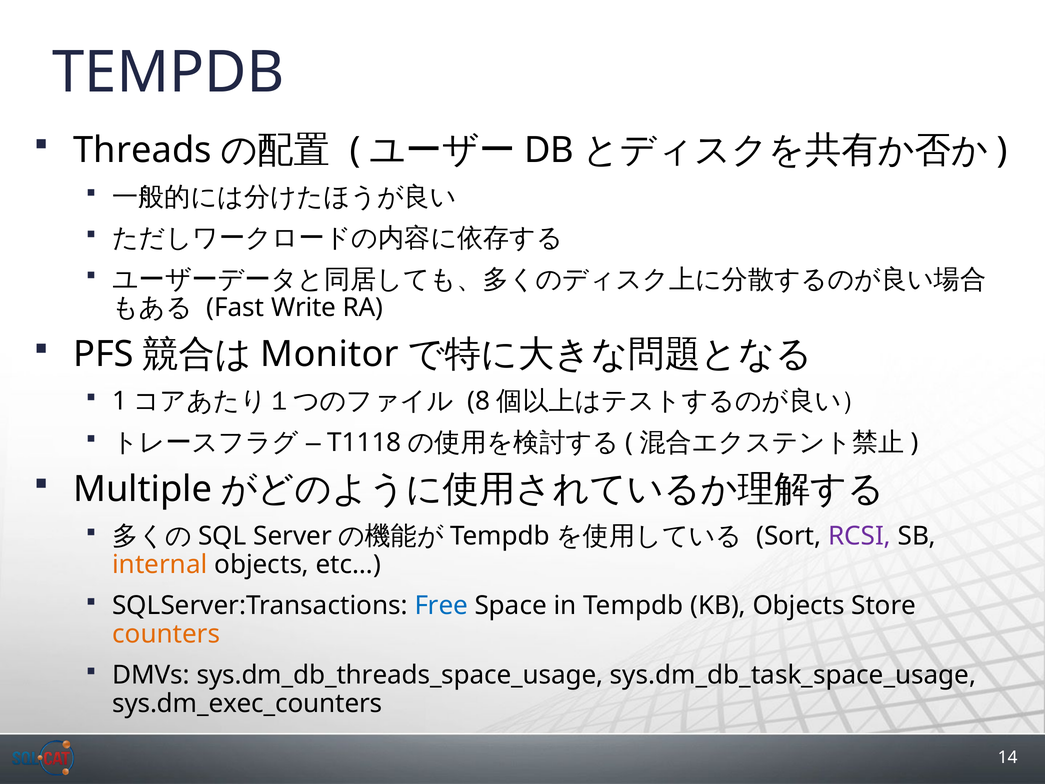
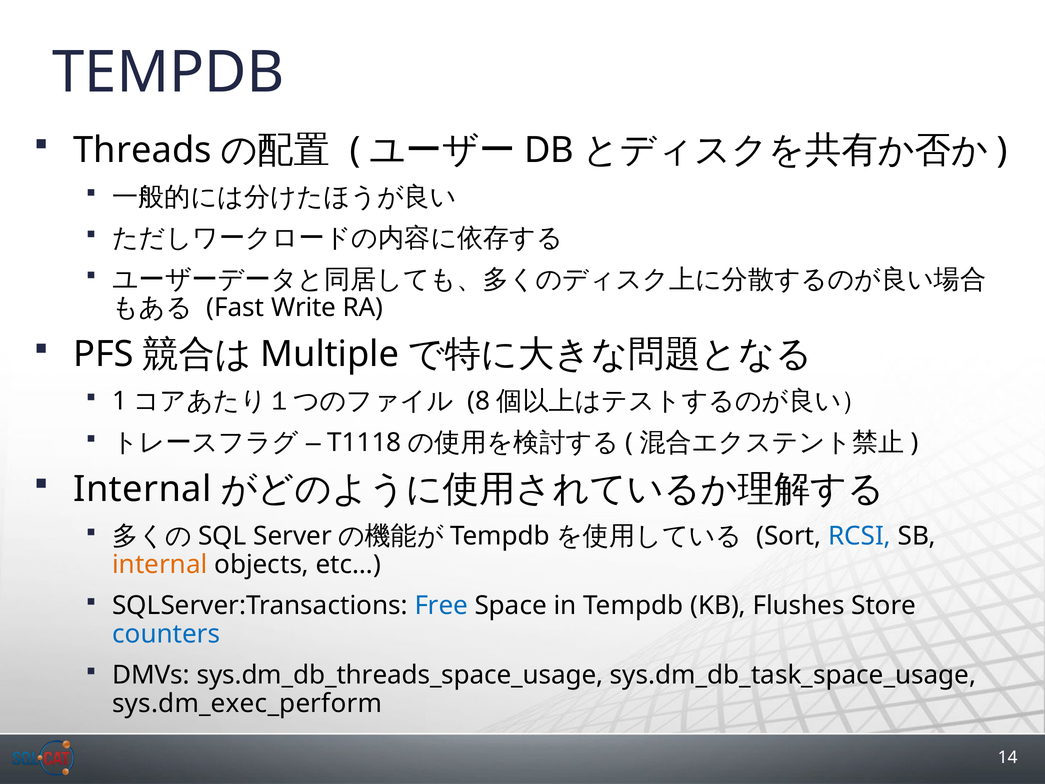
Monitor: Monitor -> Multiple
Multiple at (143, 489): Multiple -> Internal
RCSI colour: purple -> blue
KB Objects: Objects -> Flushes
counters colour: orange -> blue
sys.dm_exec_counters: sys.dm_exec_counters -> sys.dm_exec_perform
